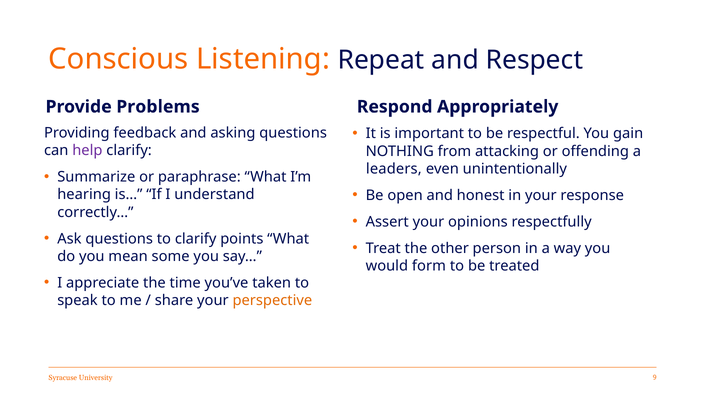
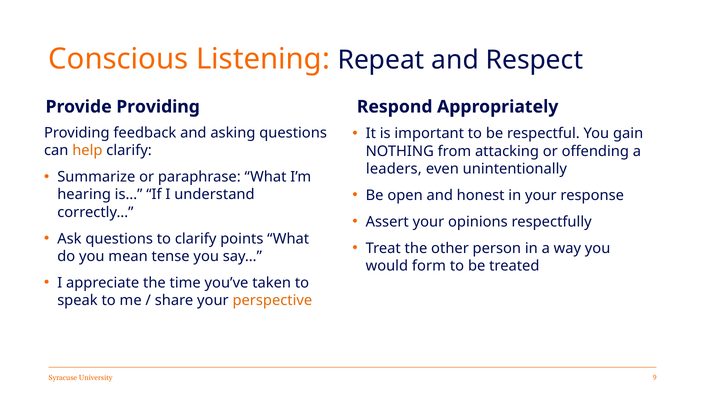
Provide Problems: Problems -> Providing
help colour: purple -> orange
some: some -> tense
